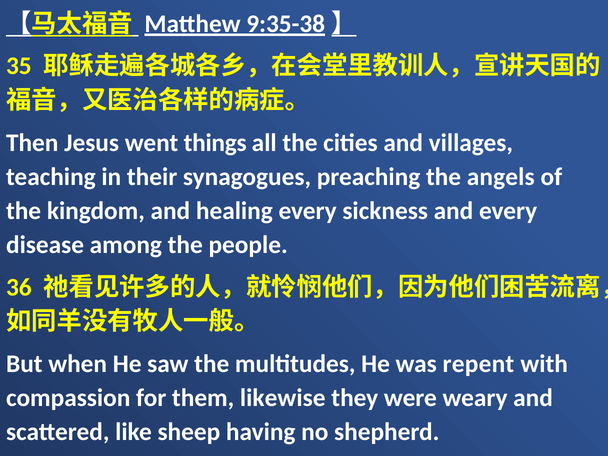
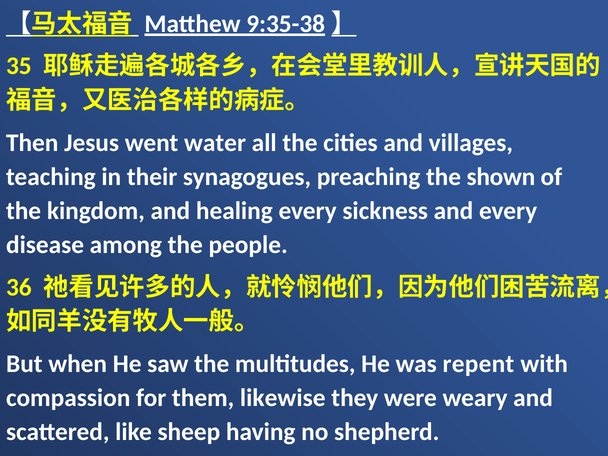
things: things -> water
angels: angels -> shown
